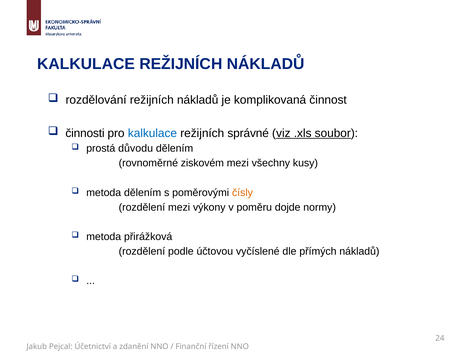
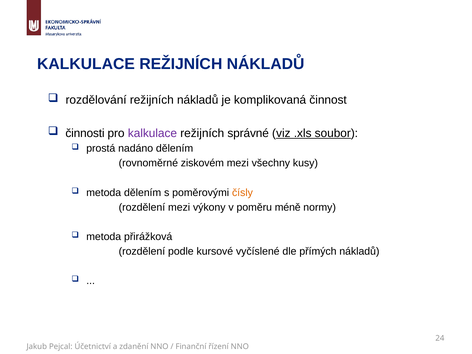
kalkulace at (152, 133) colour: blue -> purple
důvodu: důvodu -> nadáno
dojde: dojde -> méně
účtovou: účtovou -> kursové
